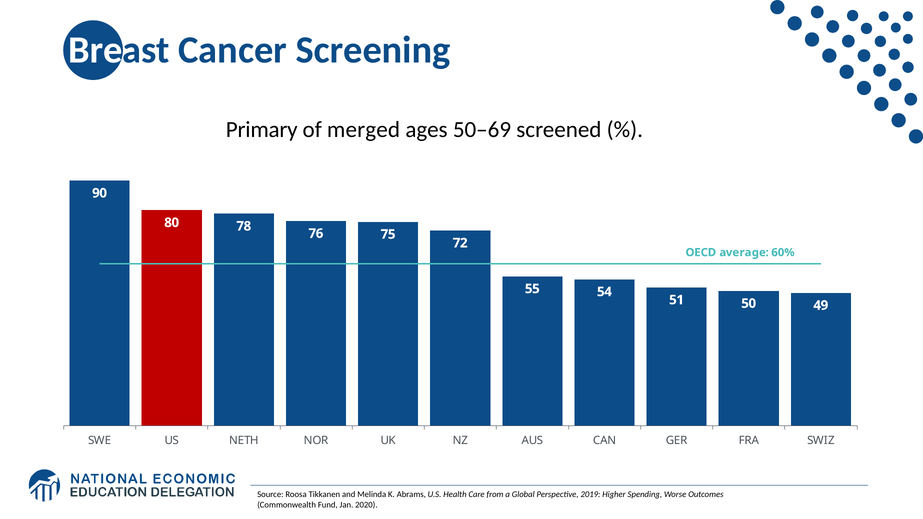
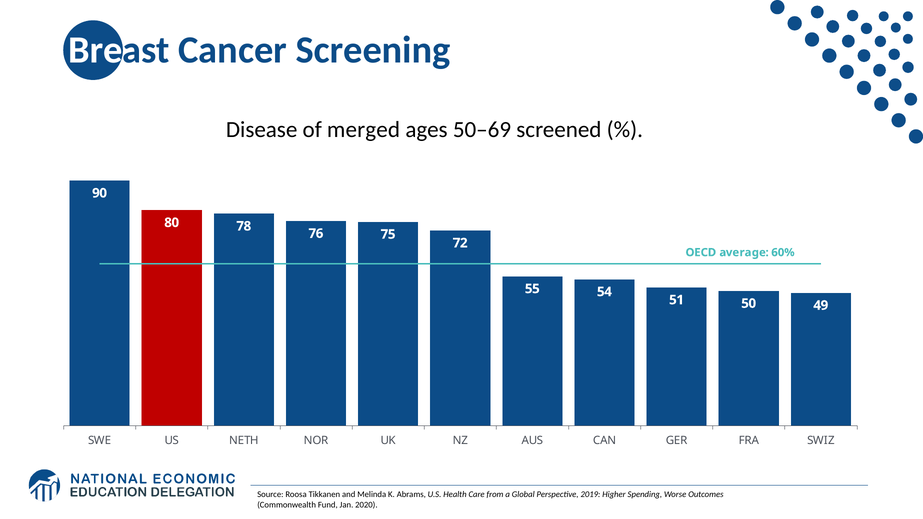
Primary: Primary -> Disease
